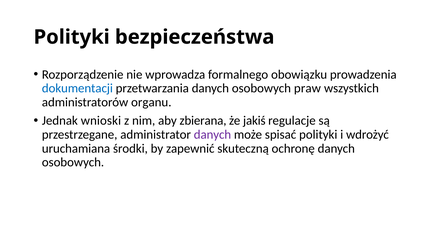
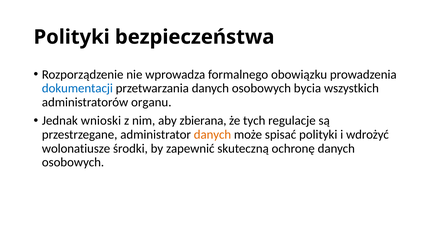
praw: praw -> bycia
jakiś: jakiś -> tych
danych at (212, 135) colour: purple -> orange
uruchamiana: uruchamiana -> wolonatiusze
